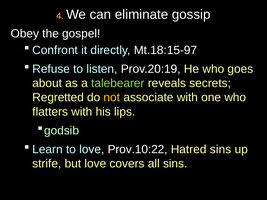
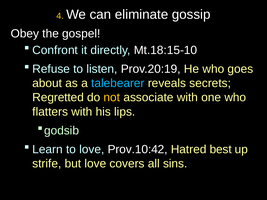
Mt.18:15-97: Mt.18:15-97 -> Mt.18:15-10
talebearer colour: light green -> light blue
Prov.10:22: Prov.10:22 -> Prov.10:42
Hatred sins: sins -> best
